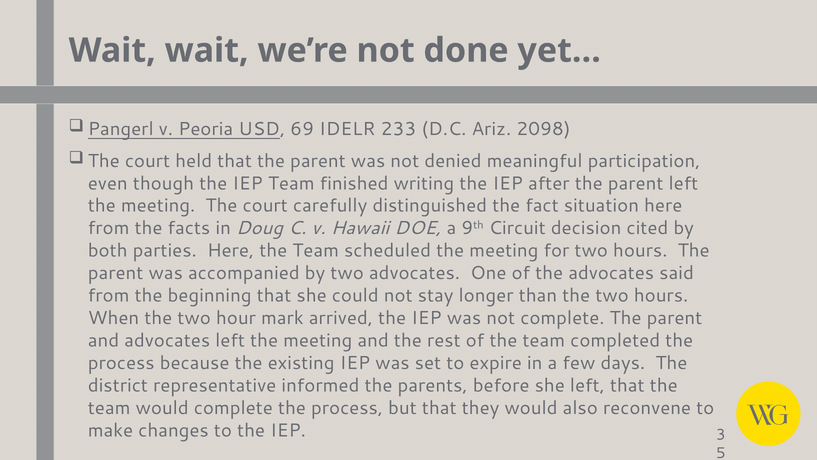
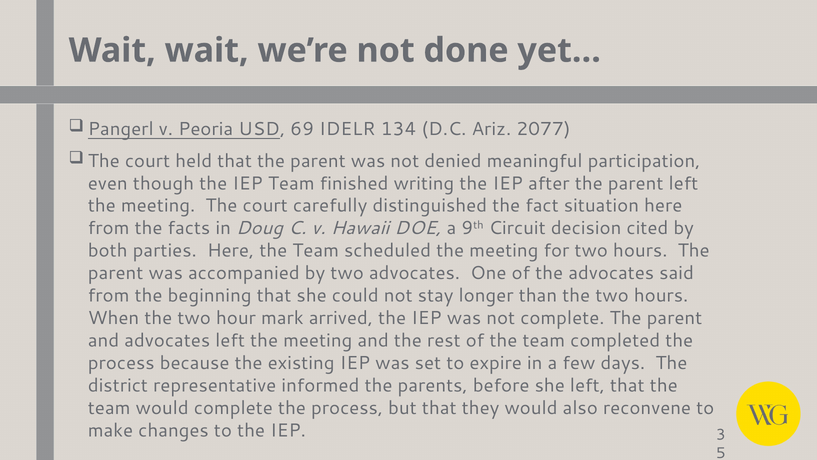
233: 233 -> 134
2098: 2098 -> 2077
